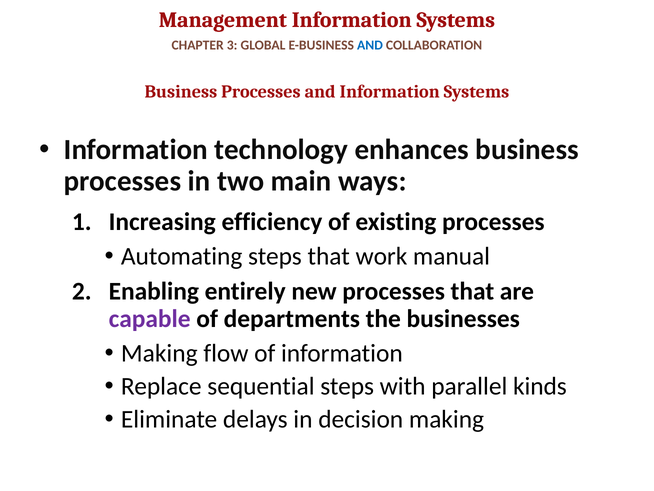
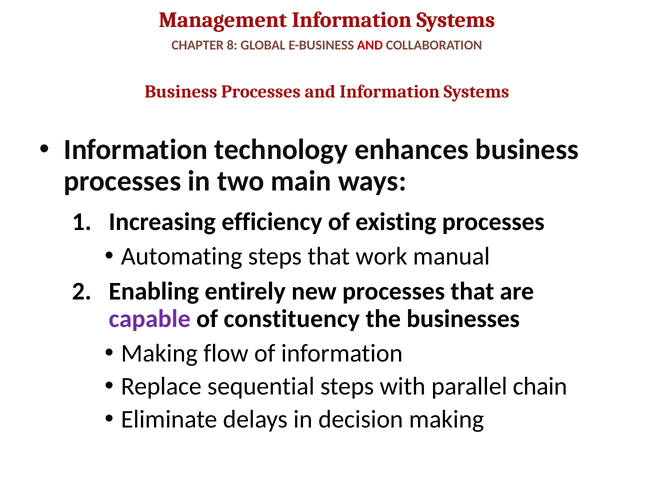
CHAPTER 3: 3 -> 8
AND at (370, 45) colour: blue -> red
departments: departments -> constituency
kinds: kinds -> chain
